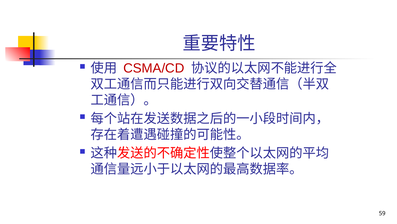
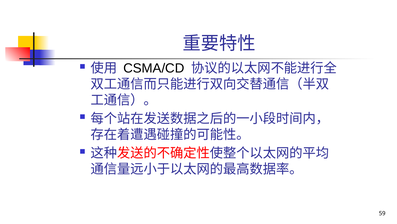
CSMA/CD colour: red -> black
